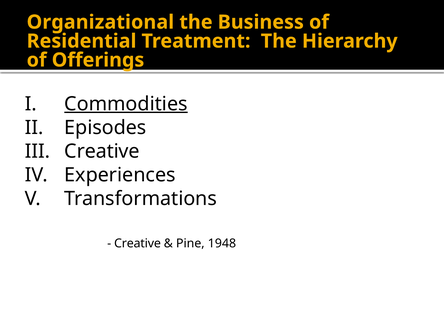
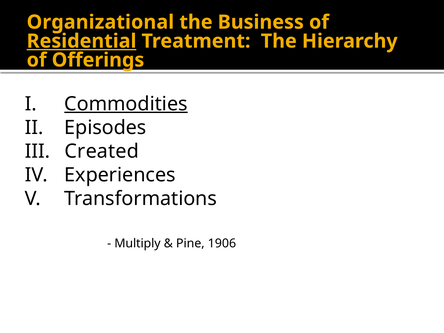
Residential underline: none -> present
III Creative: Creative -> Created
Creative at (138, 243): Creative -> Multiply
1948: 1948 -> 1906
